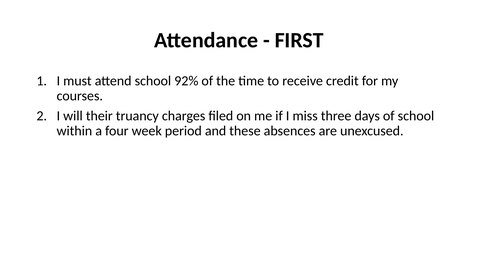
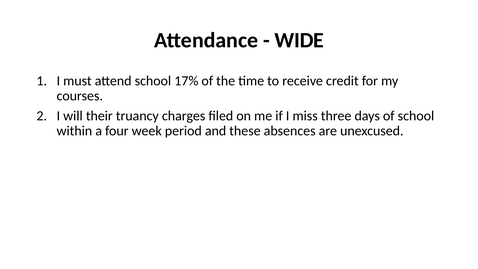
FIRST: FIRST -> WIDE
92%: 92% -> 17%
